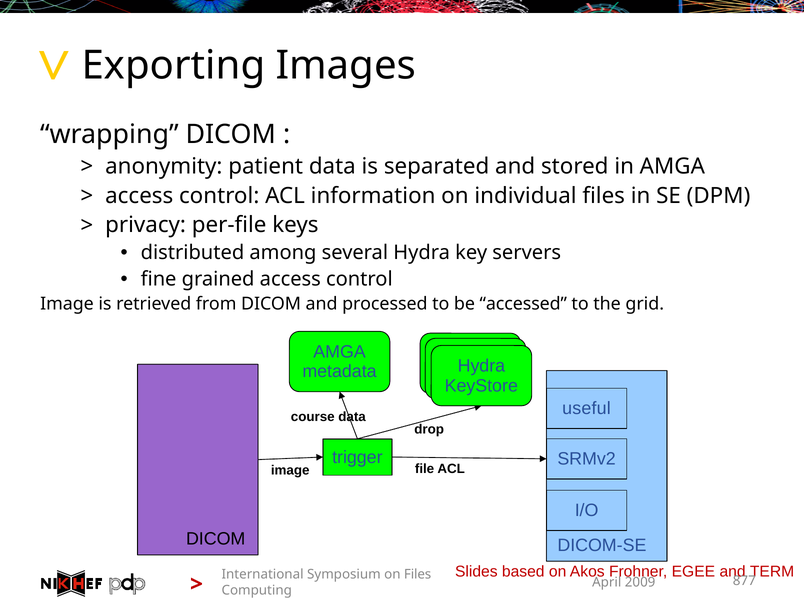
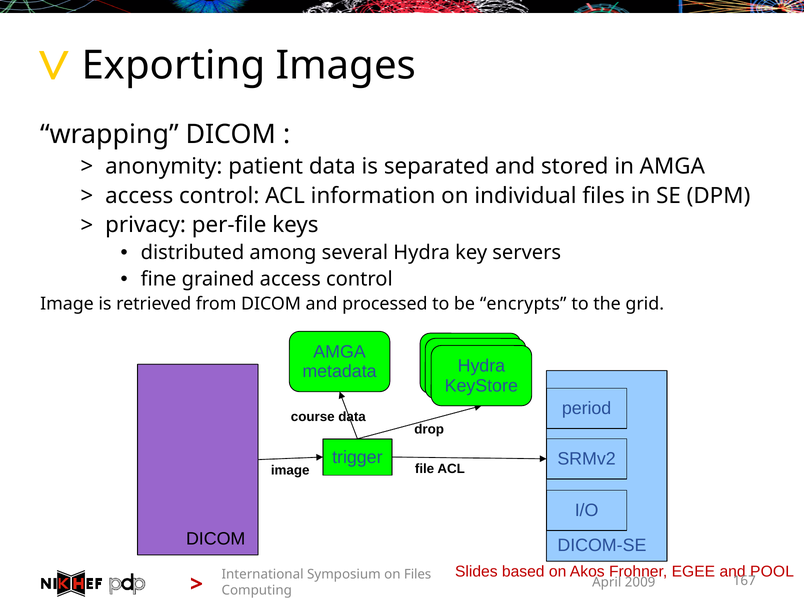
accessed: accessed -> encrypts
useful: useful -> period
TERM: TERM -> POOL
877: 877 -> 167
